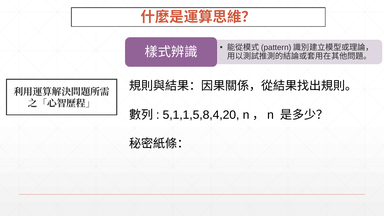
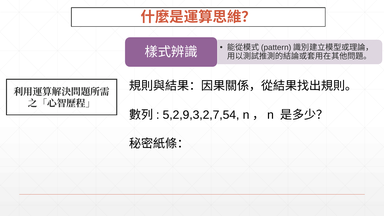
5,1,1,5,8,4,20: 5,1,1,5,8,4,20 -> 5,2,9,3,2,7,54
